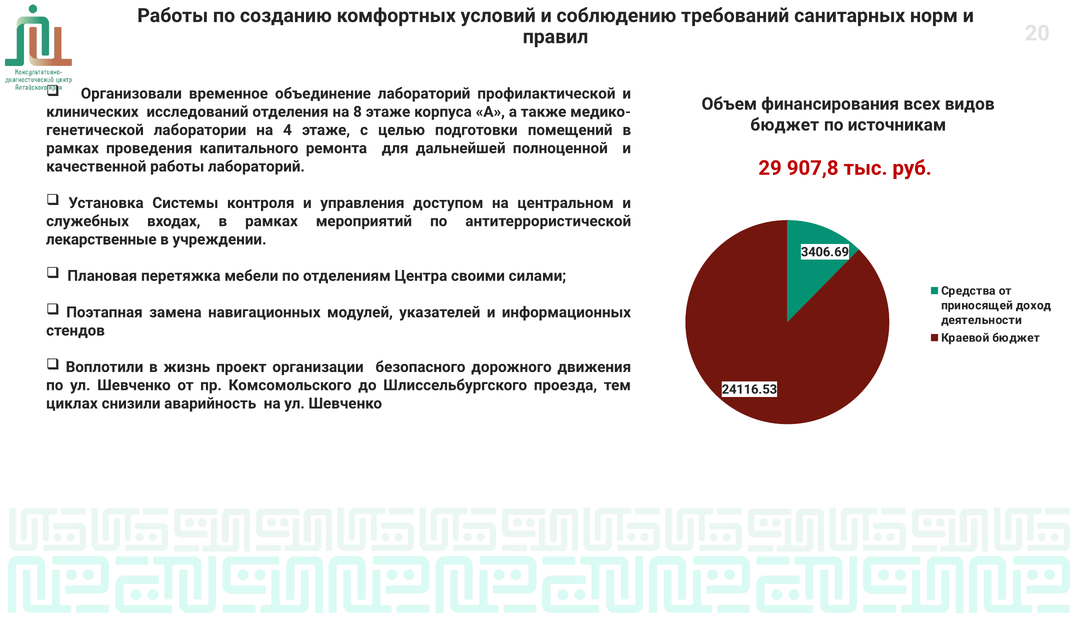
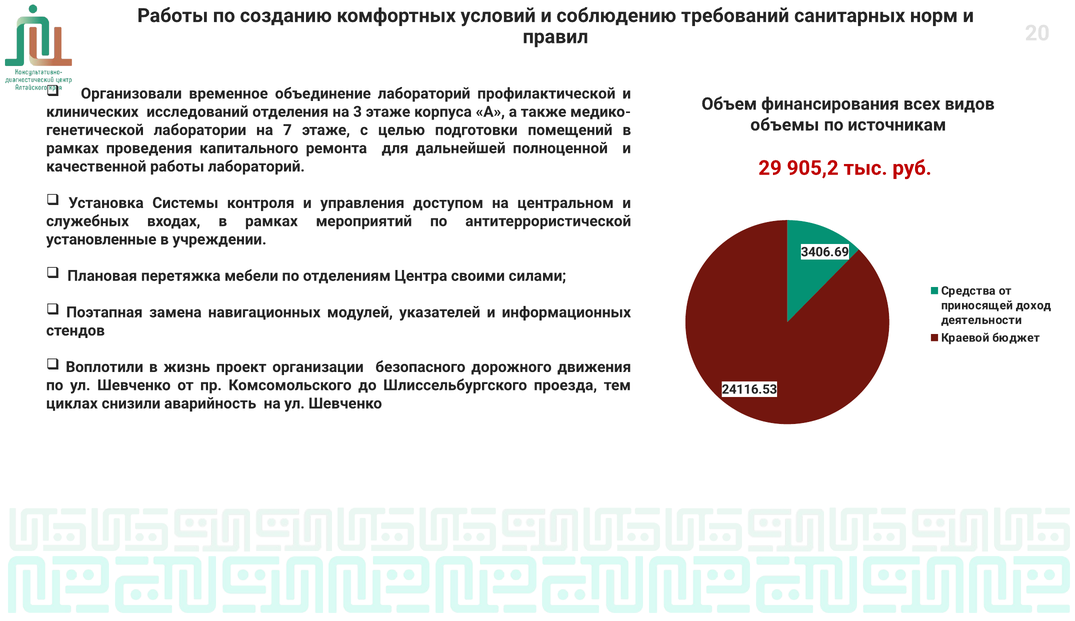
8: 8 -> 3
бюджет at (785, 125): бюджет -> объемы
4: 4 -> 7
907,8: 907,8 -> 905,2
лекарственные: лекарственные -> установленные
